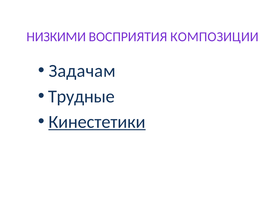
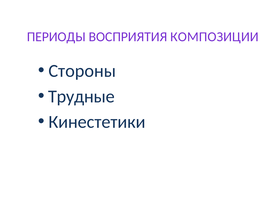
НИЗКИМИ: НИЗКИМИ -> ПЕРИОДЫ
Задачам: Задачам -> Стороны
Кинестетики underline: present -> none
